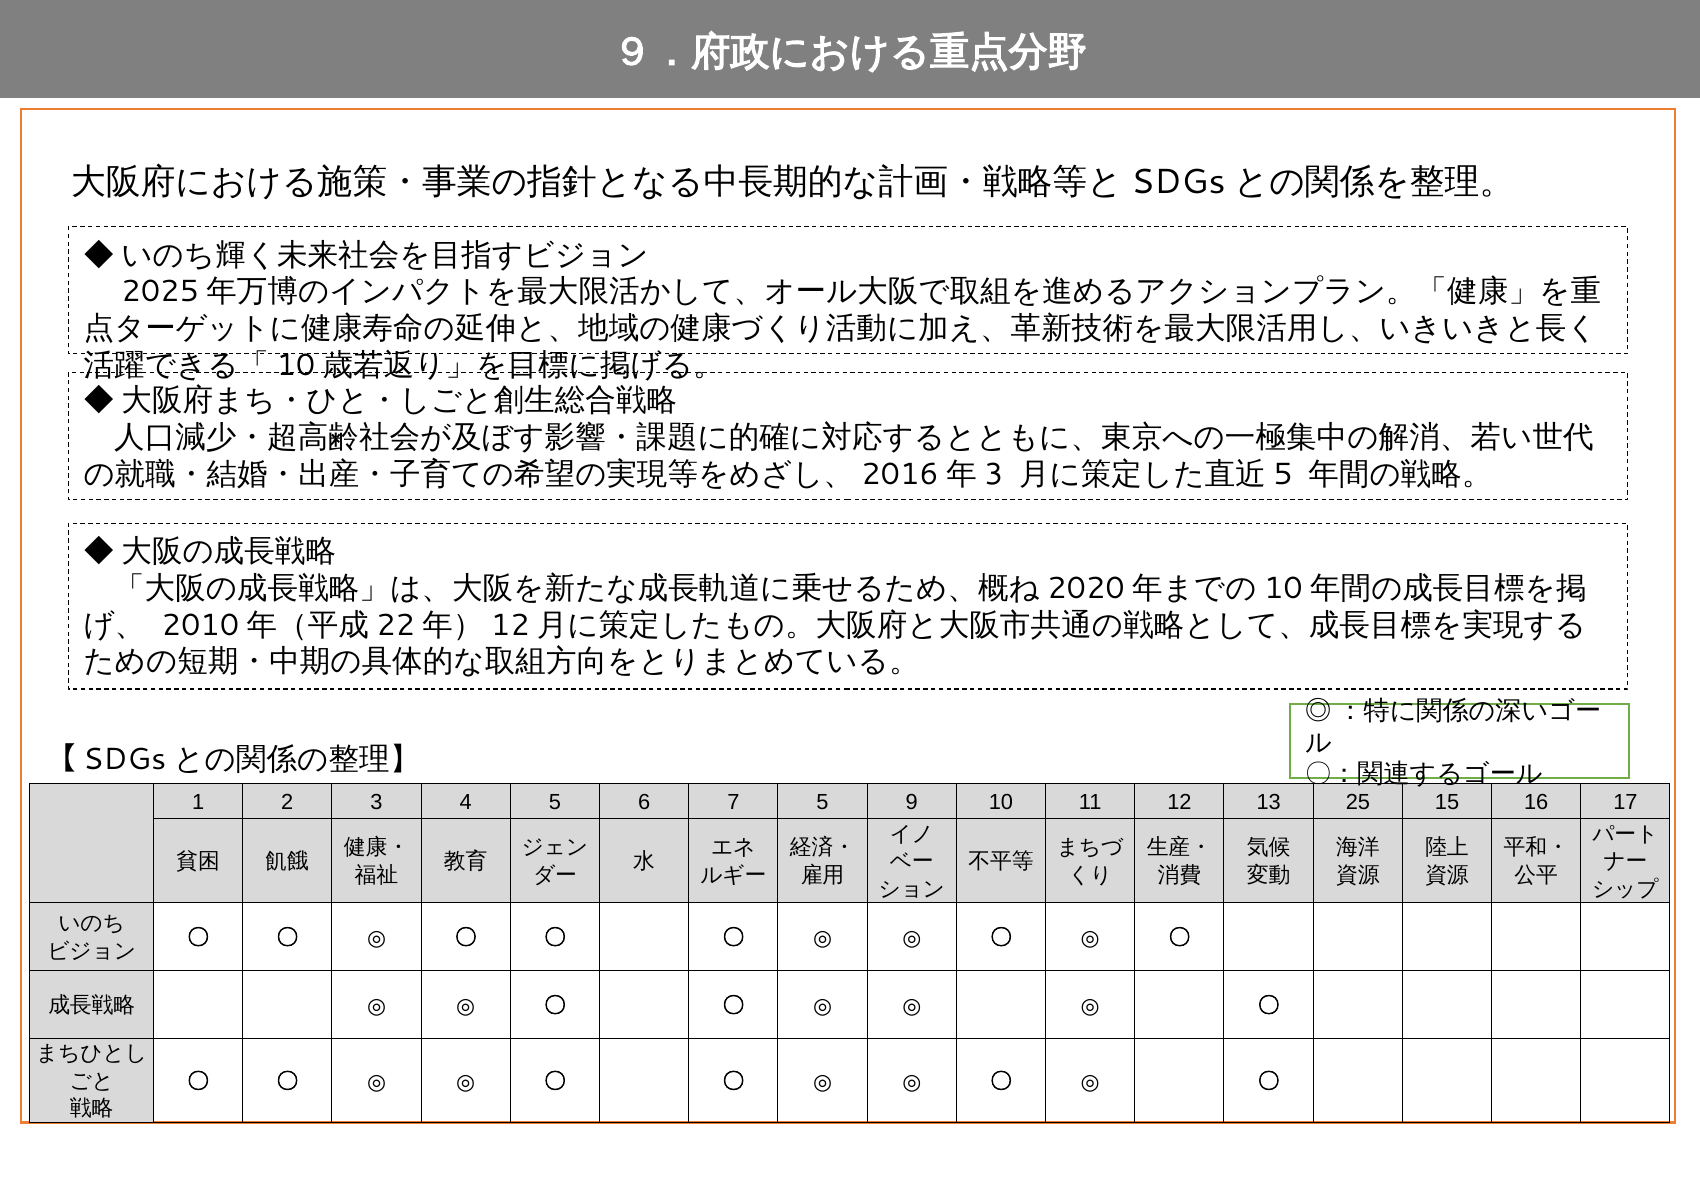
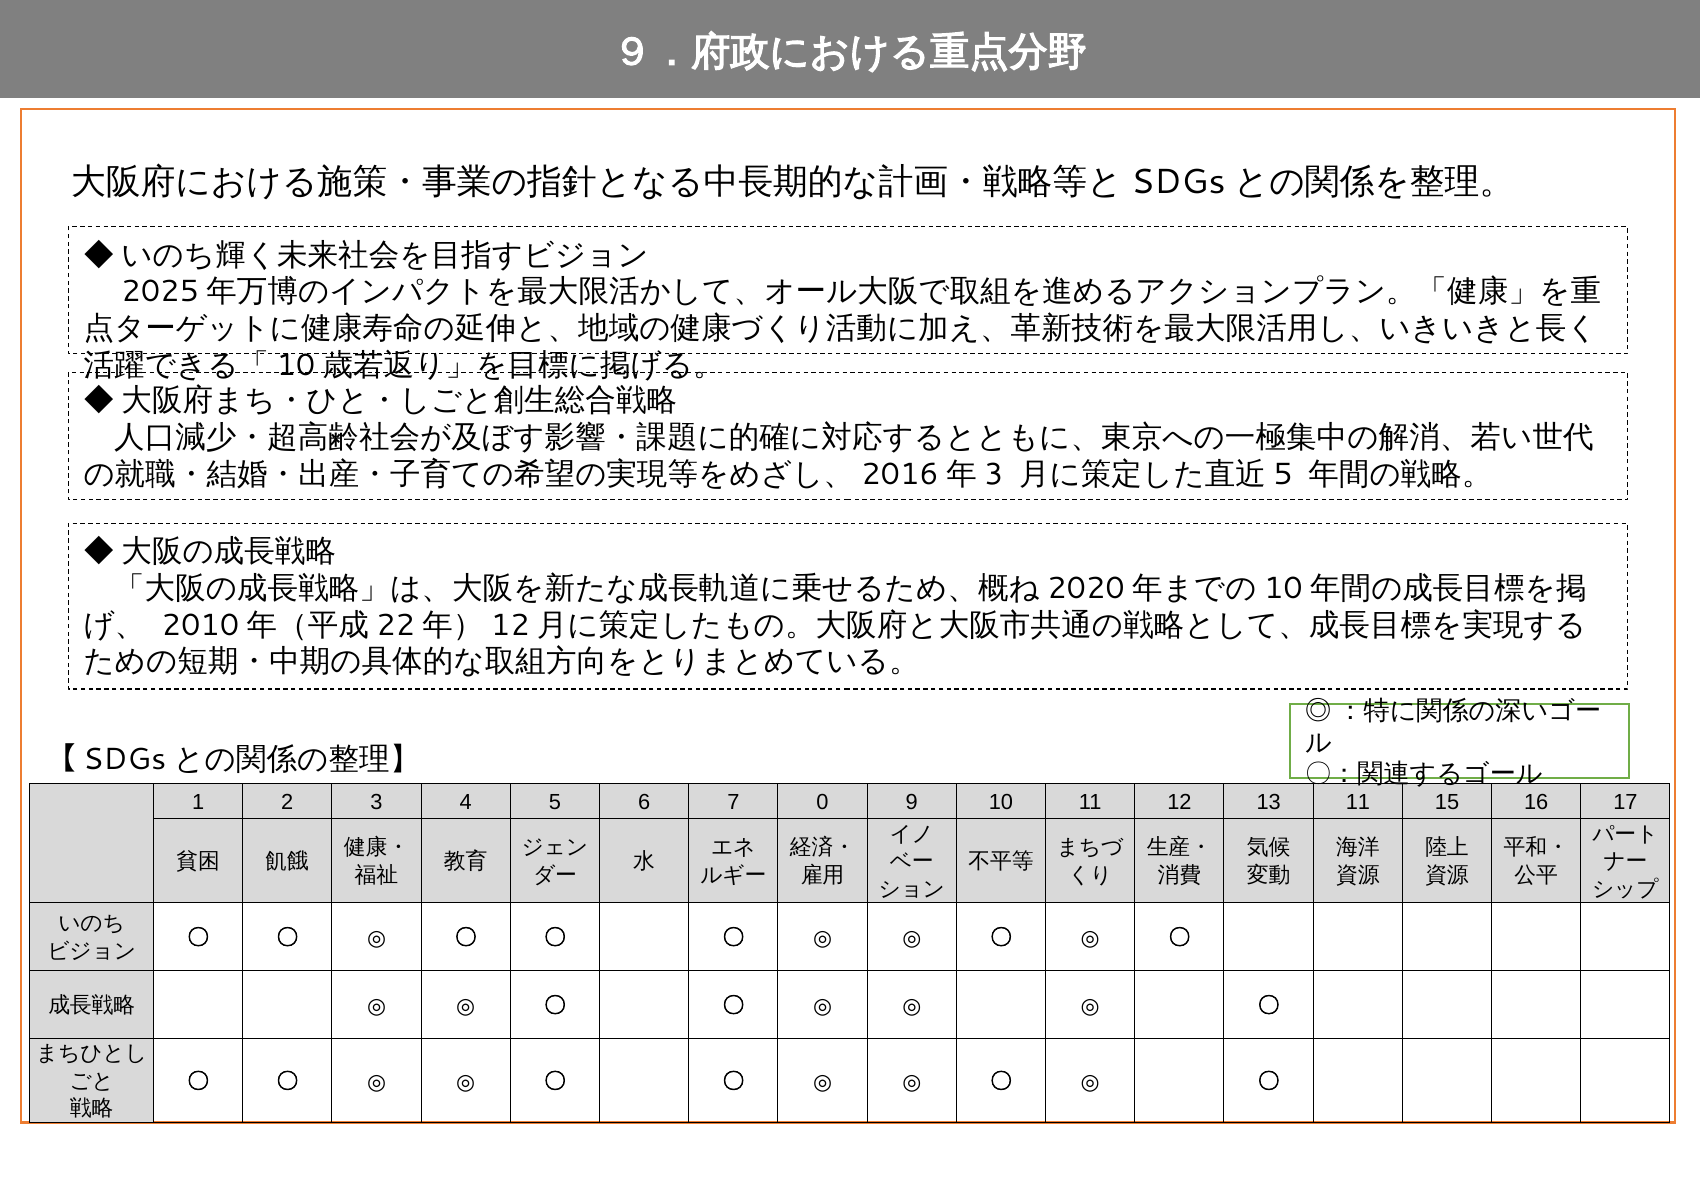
7 5: 5 -> 0
13 25: 25 -> 11
